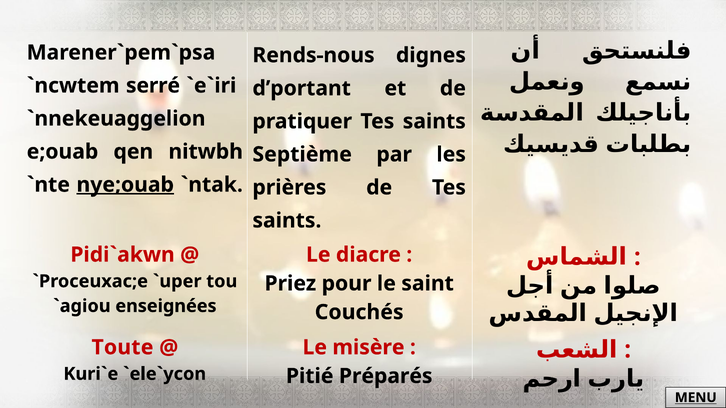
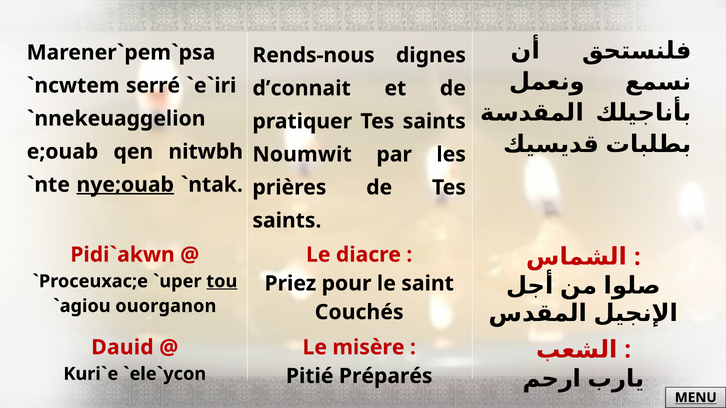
d’portant: d’portant -> d’connait
Septième: Septième -> Noumwit
tou underline: none -> present
enseignées: enseignées -> ouorganon
Toute: Toute -> Dauid
